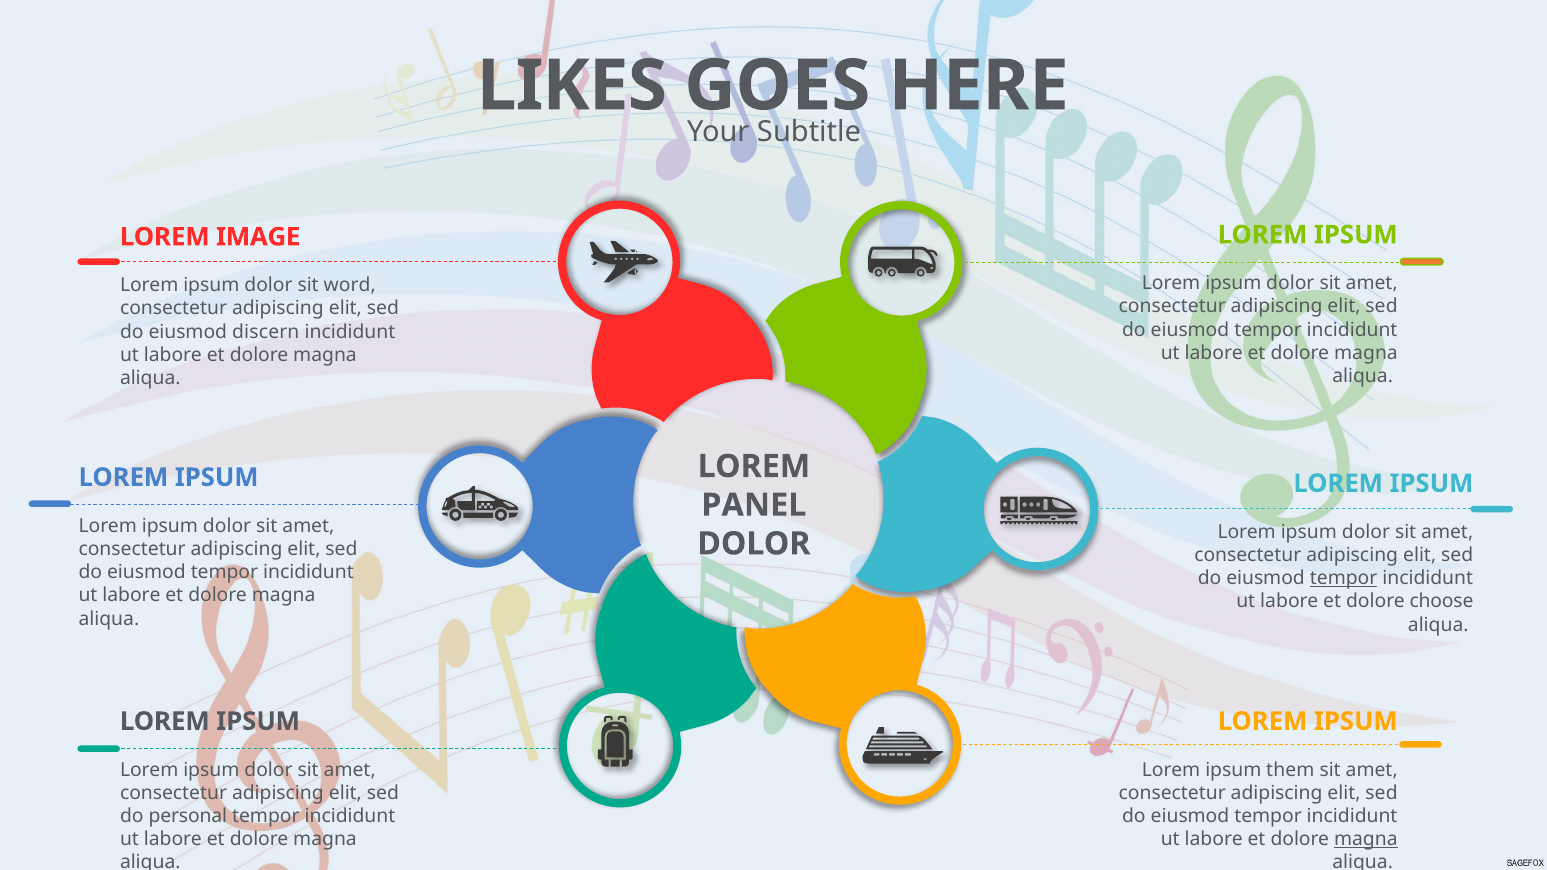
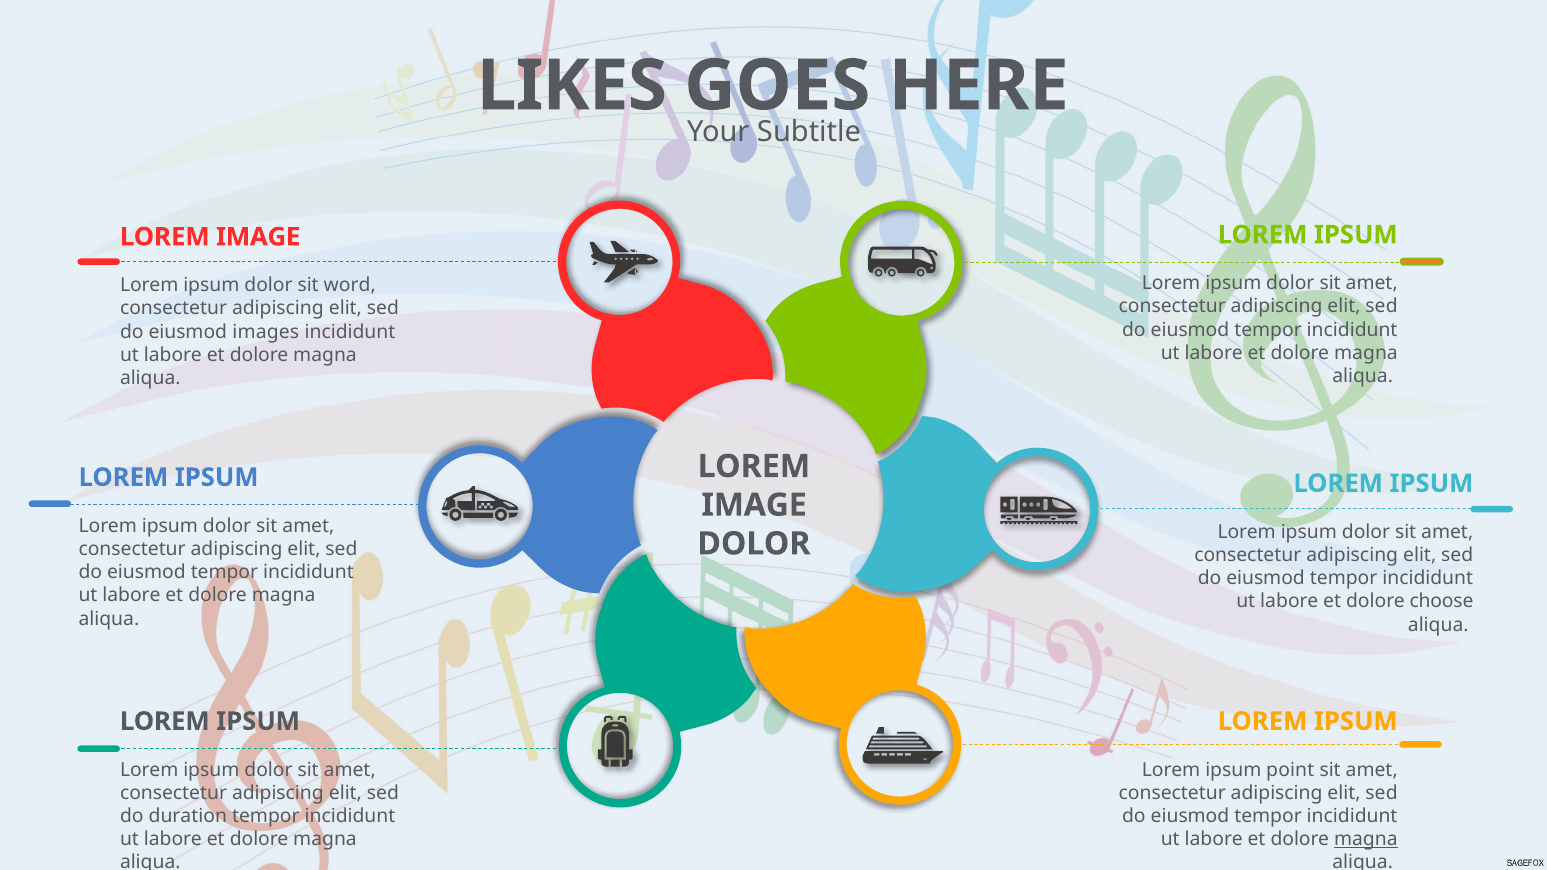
discern: discern -> images
PANEL at (754, 505): PANEL -> IMAGE
tempor at (1344, 578) underline: present -> none
them: them -> point
personal: personal -> duration
